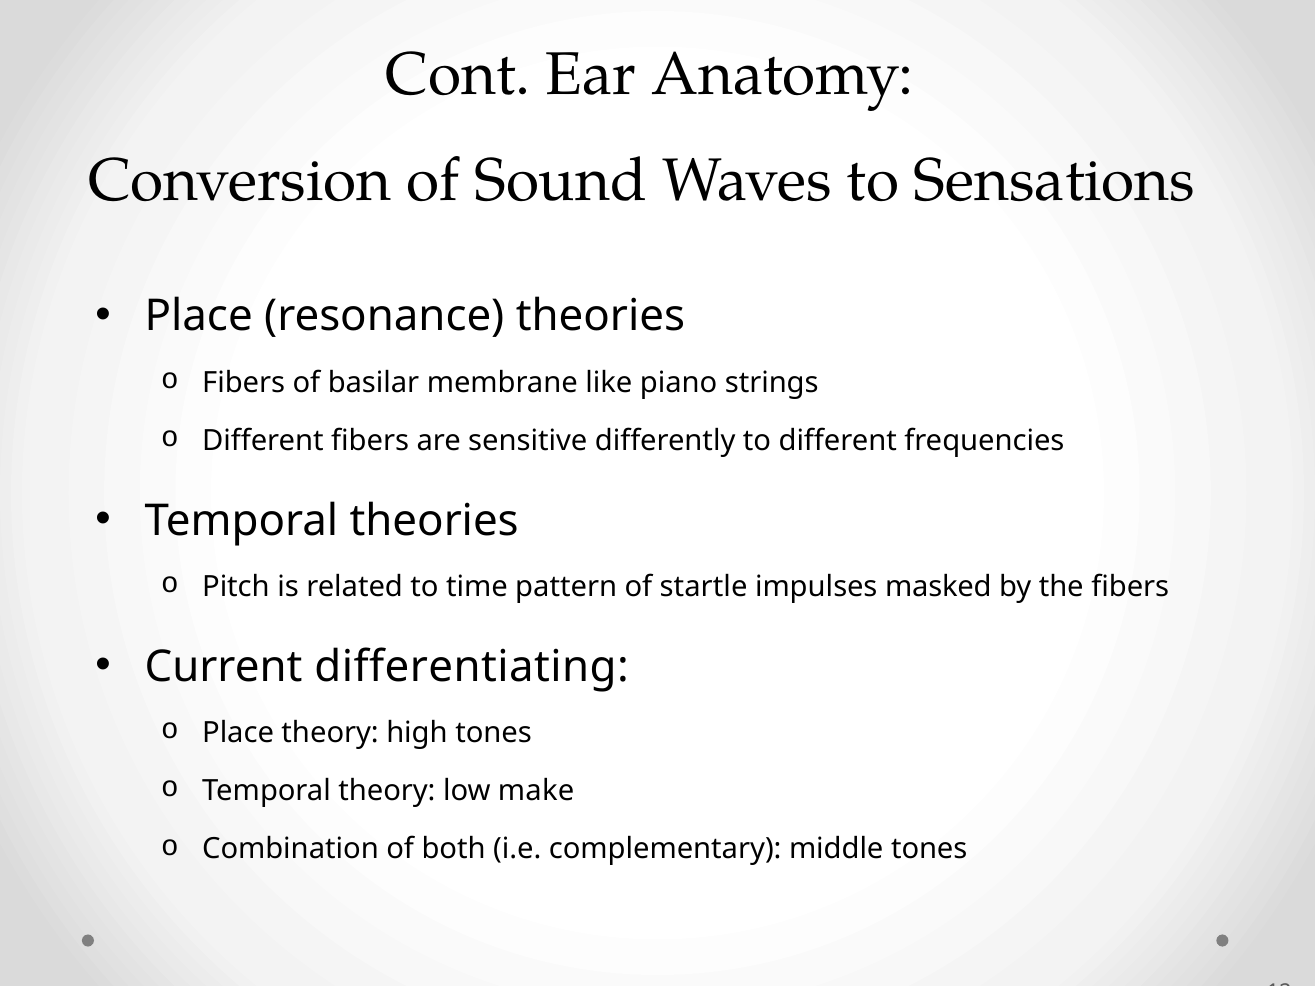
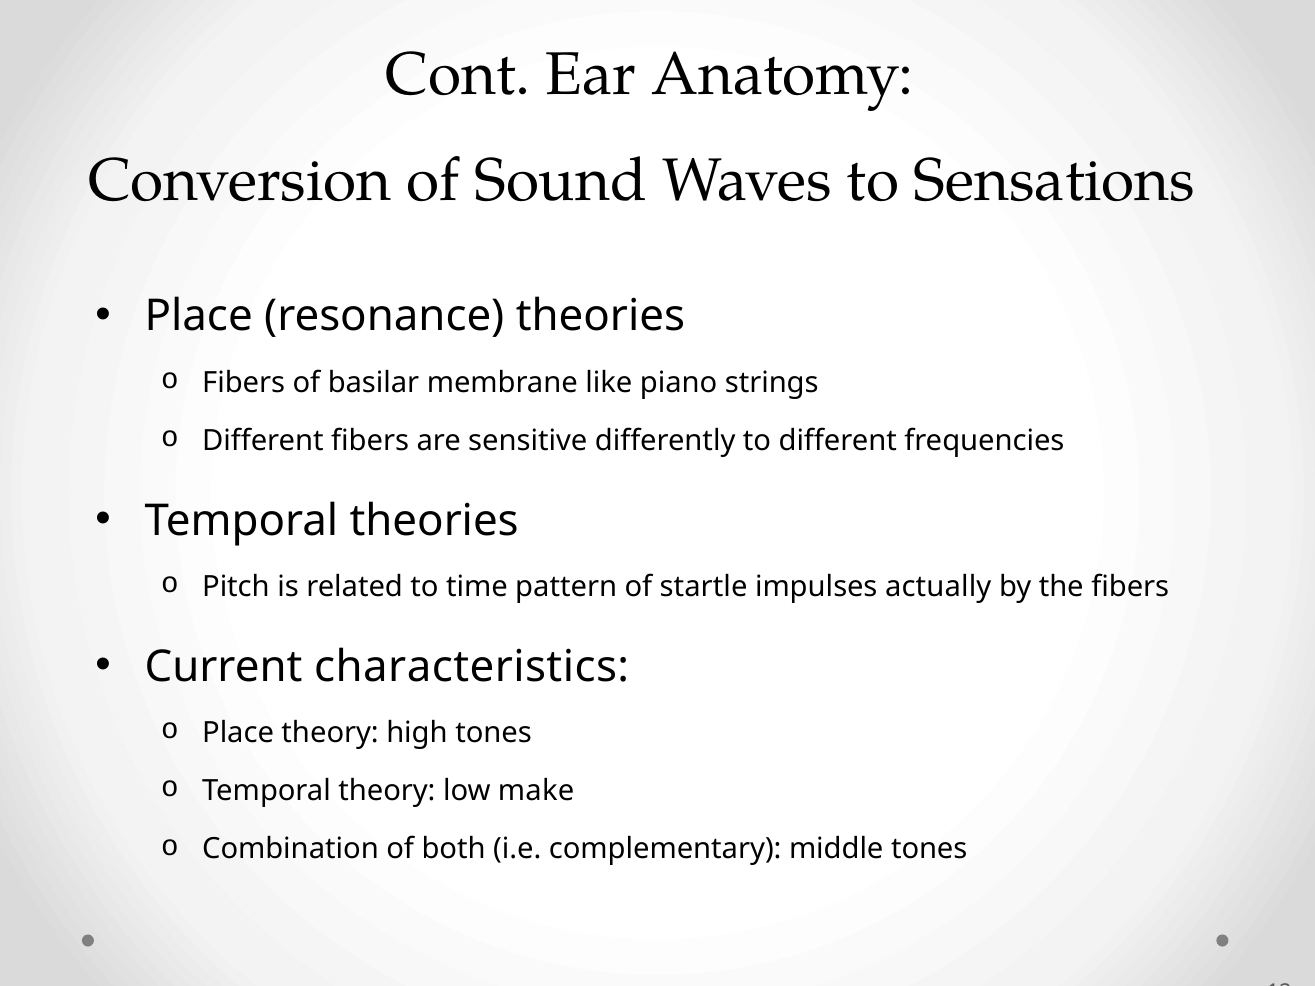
masked: masked -> actually
differentiating: differentiating -> characteristics
